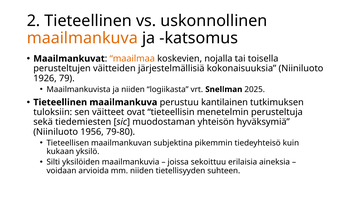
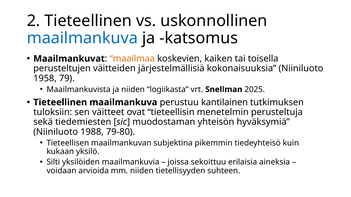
maailmankuva at (82, 38) colour: orange -> blue
nojalla: nojalla -> kaiken
1926: 1926 -> 1958
1956: 1956 -> 1988
